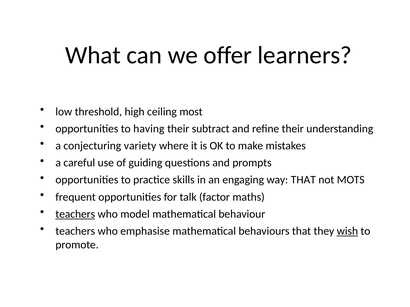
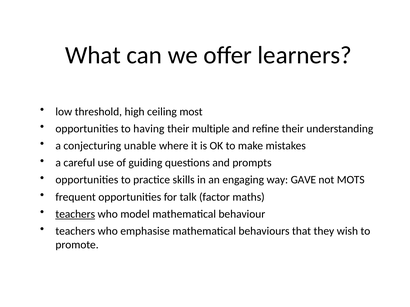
subtract: subtract -> multiple
variety: variety -> unable
way THAT: THAT -> GAVE
wish underline: present -> none
